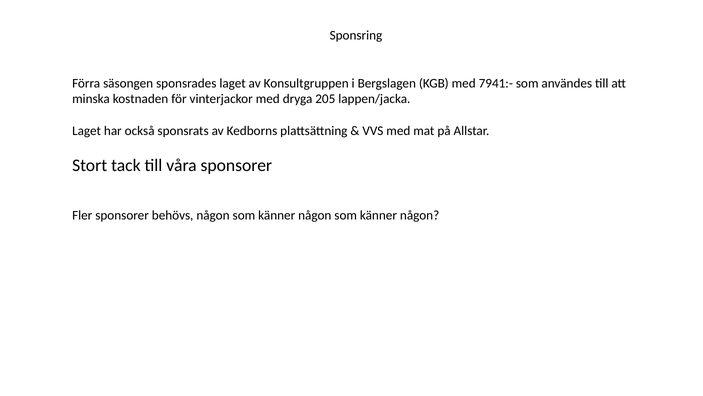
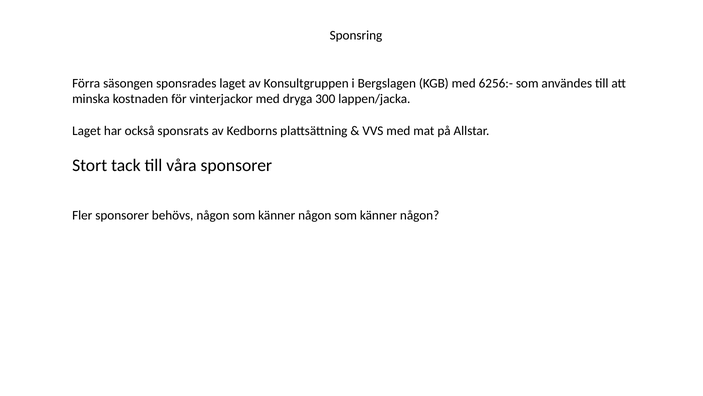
7941:-: 7941:- -> 6256:-
205: 205 -> 300
